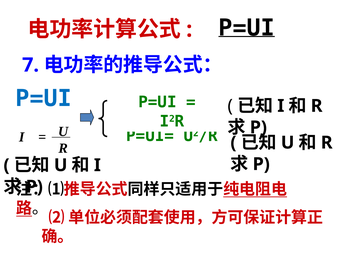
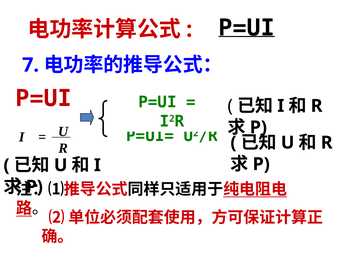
P=UI at (44, 98) colour: blue -> red
